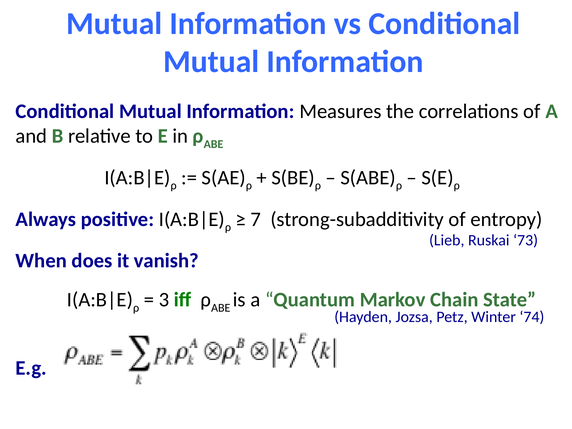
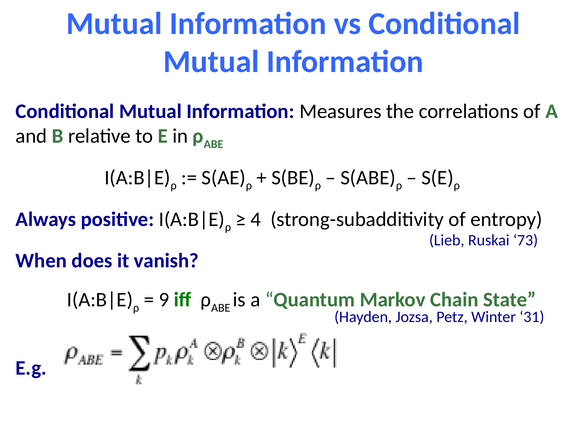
7: 7 -> 4
3: 3 -> 9
74: 74 -> 31
